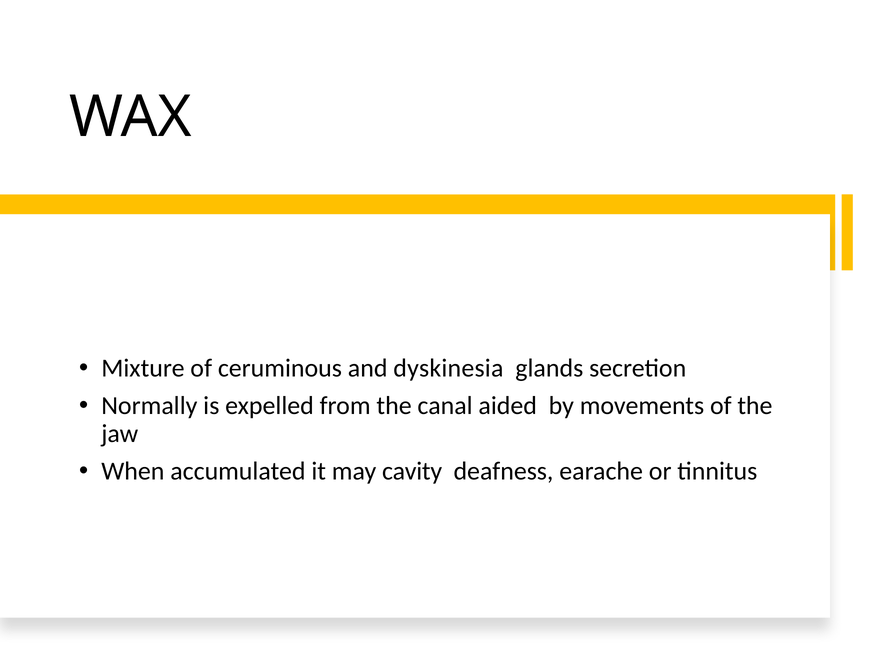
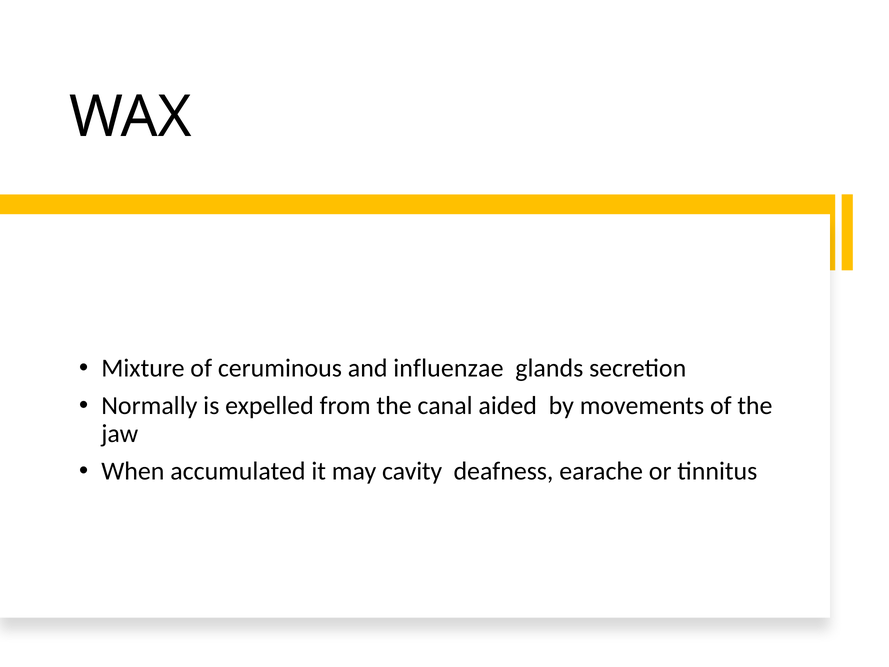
dyskinesia: dyskinesia -> influenzae
